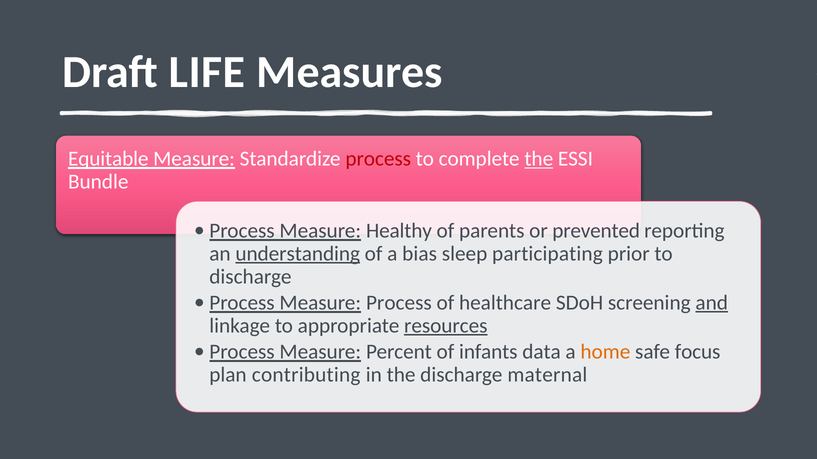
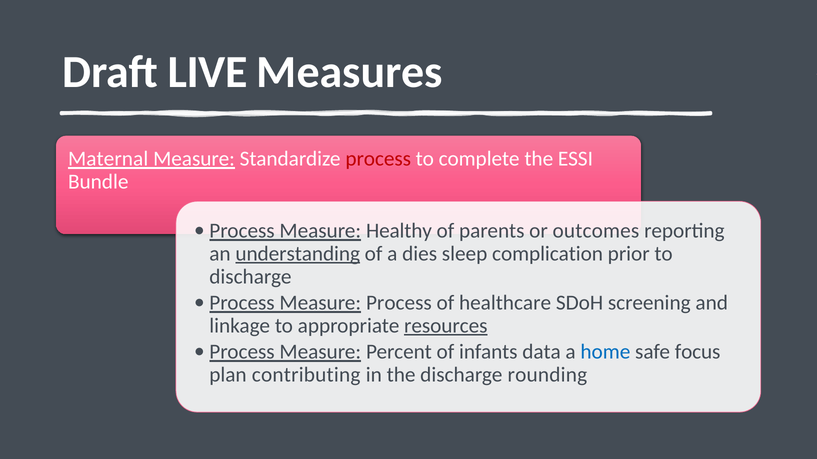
LIFE: LIFE -> LIVE
Equitable: Equitable -> Maternal
the at (539, 159) underline: present -> none
prevented: prevented -> outcomes
bias: bias -> dies
participating: participating -> complication
and underline: present -> none
home colour: orange -> blue
maternal: maternal -> rounding
